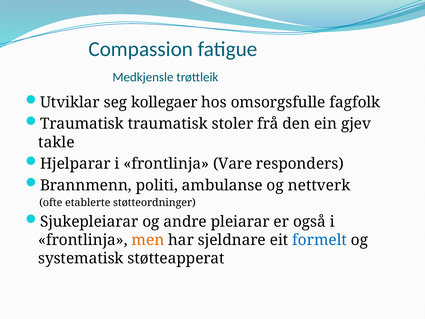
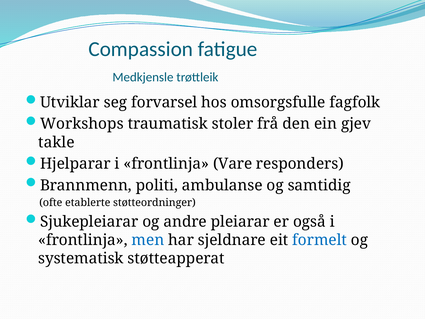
kollegaer: kollegaer -> forvarsel
Traumatisk at (82, 124): Traumatisk -> Workshops
nettverk: nettverk -> samtidig
men colour: orange -> blue
